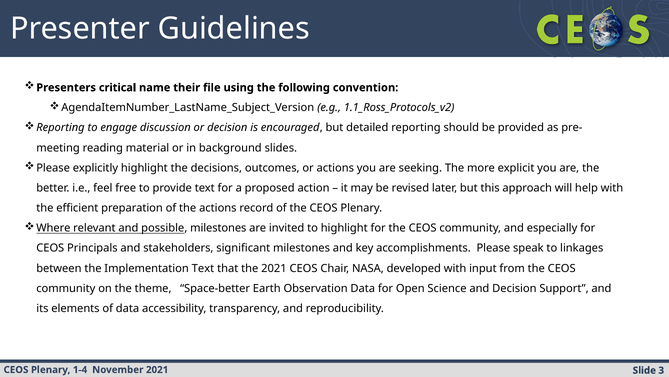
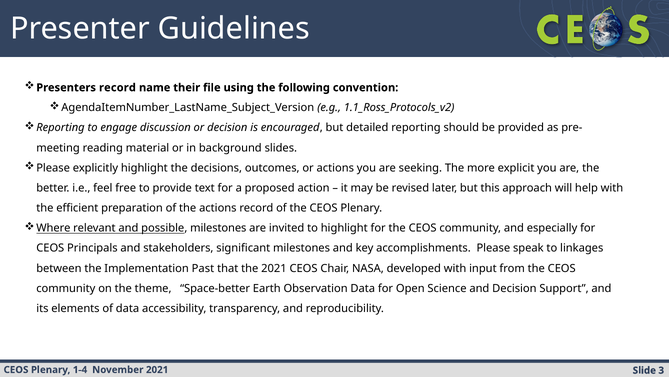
Presenters critical: critical -> record
Implementation Text: Text -> Past
